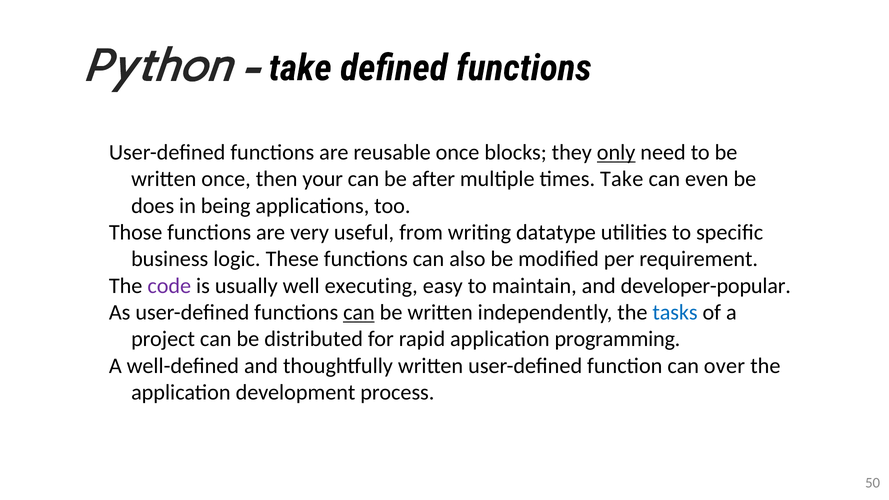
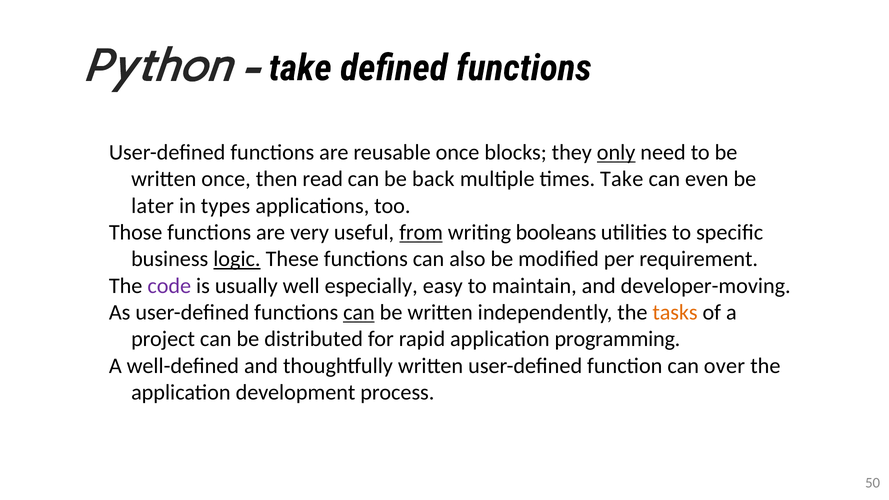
your: your -> read
after: after -> back
does: does -> later
being: being -> types
from underline: none -> present
datatype: datatype -> booleans
logic underline: none -> present
executing: executing -> especially
developer-popular: developer-popular -> developer-moving
tasks colour: blue -> orange
